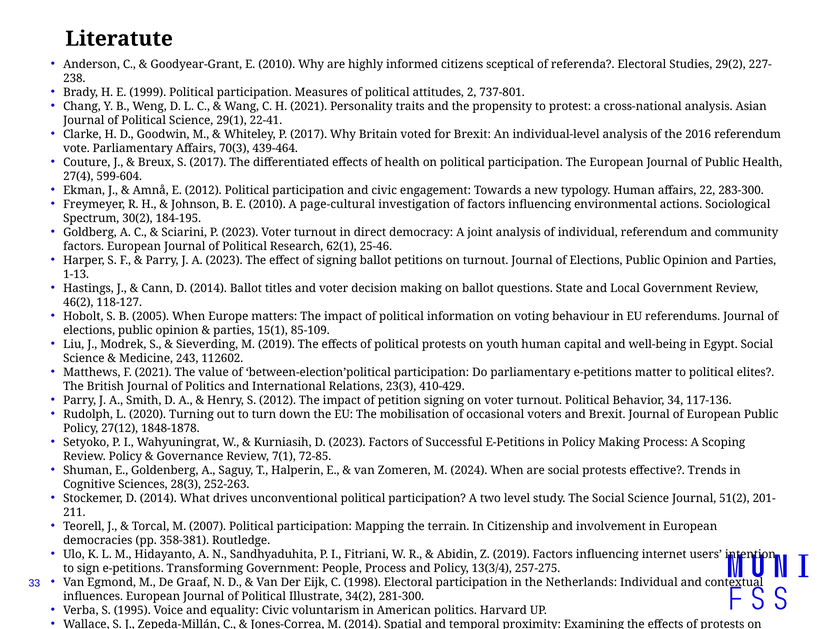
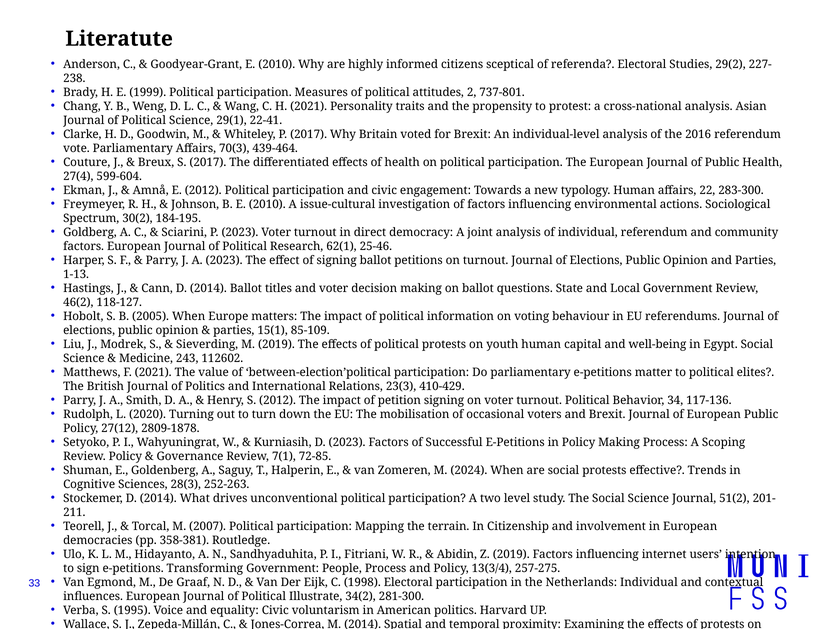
page-cultural: page-cultural -> issue-cultural
1848-1878: 1848-1878 -> 2809-1878
